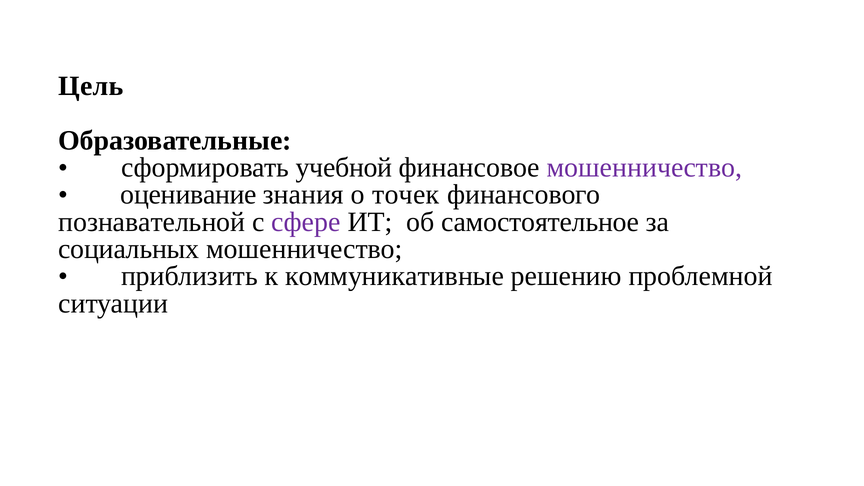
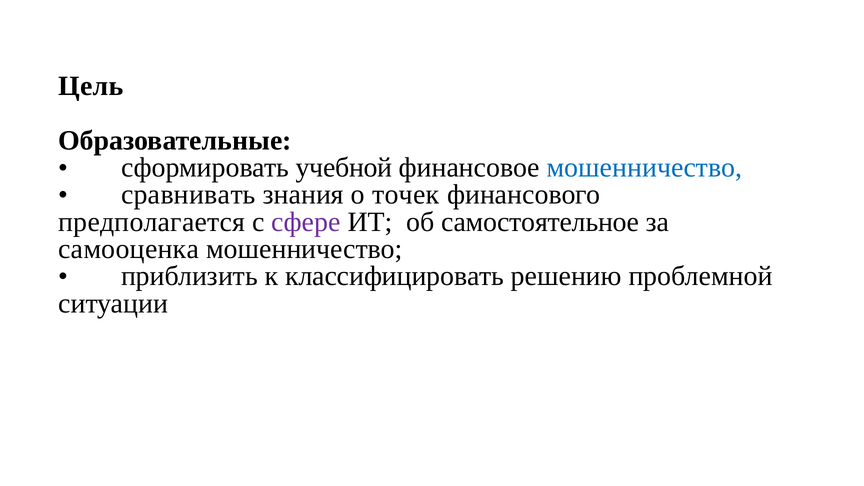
мошенничество at (645, 168) colour: purple -> blue
оценивание: оценивание -> сравнивать
познавательной: познавательной -> предполагается
социальных: социальных -> самооценка
коммуникативные: коммуникативные -> классифицировать
